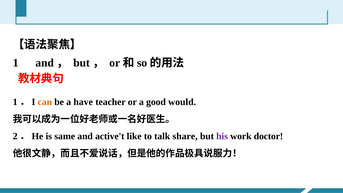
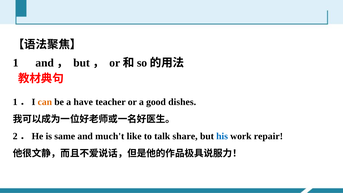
would: would -> dishes
active't: active't -> much't
his colour: purple -> blue
doctor: doctor -> repair
